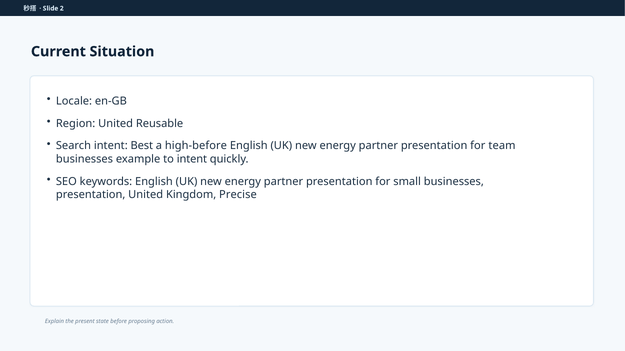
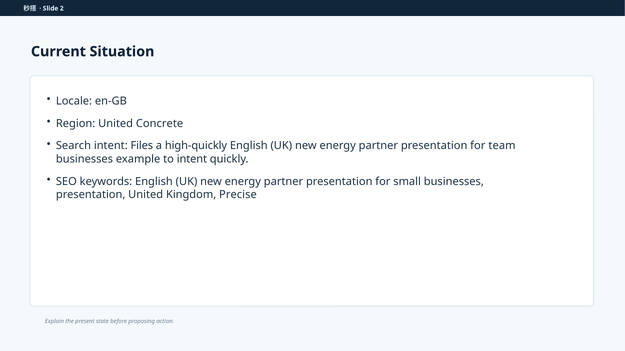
Reusable: Reusable -> Concrete
Best: Best -> Files
high-before: high-before -> high-quickly
